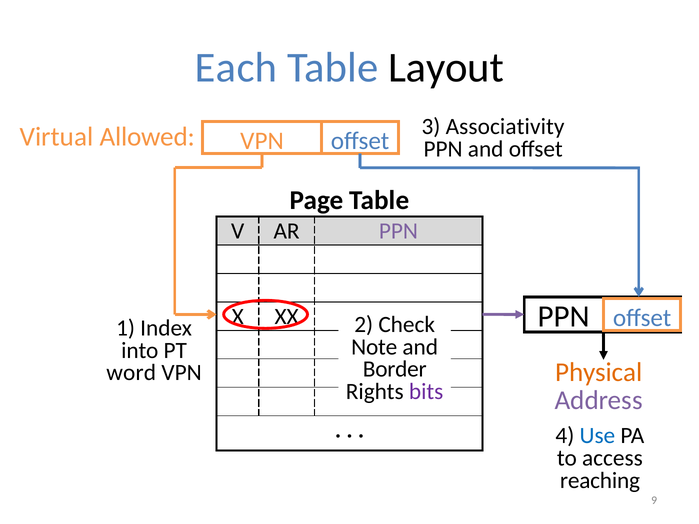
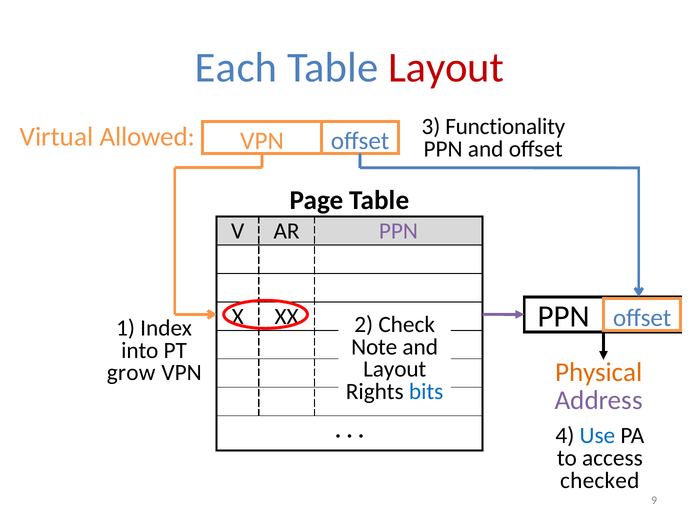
Layout at (446, 68) colour: black -> red
Associativity: Associativity -> Functionality
Border at (395, 369): Border -> Layout
word: word -> grow
bits colour: purple -> blue
reaching: reaching -> checked
